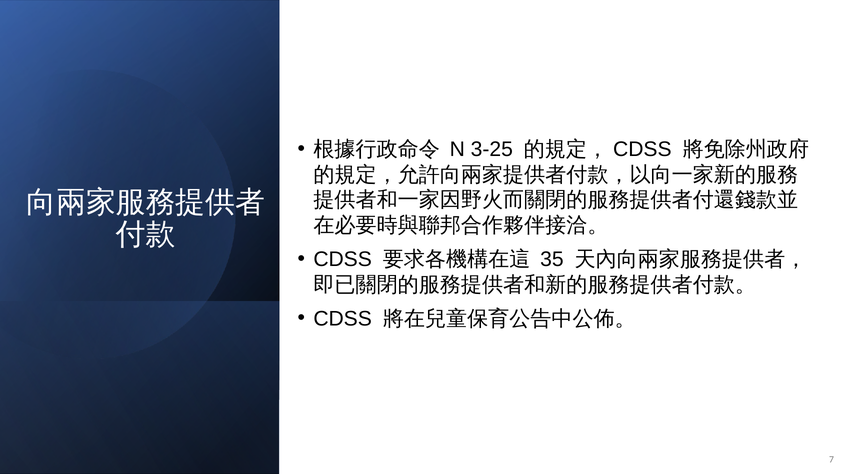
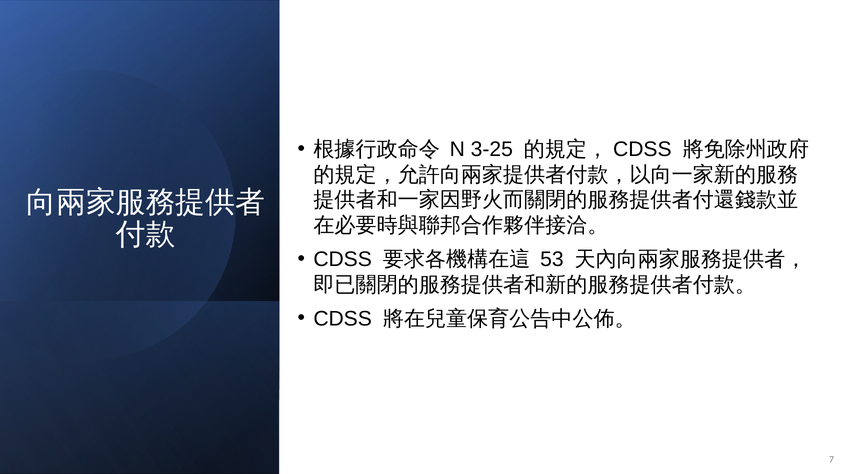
35: 35 -> 53
